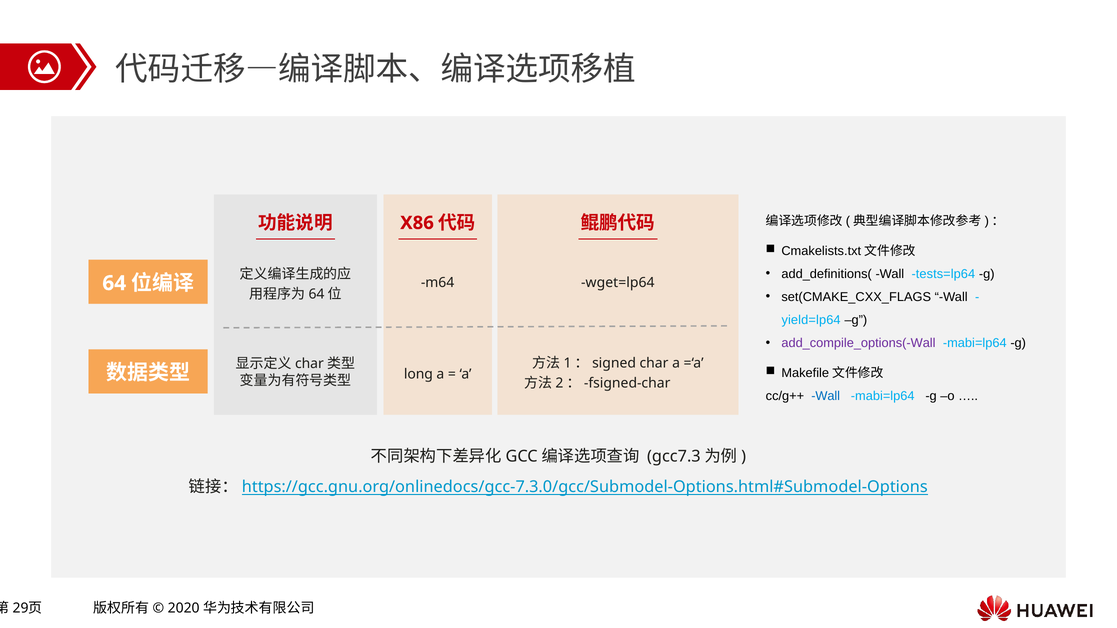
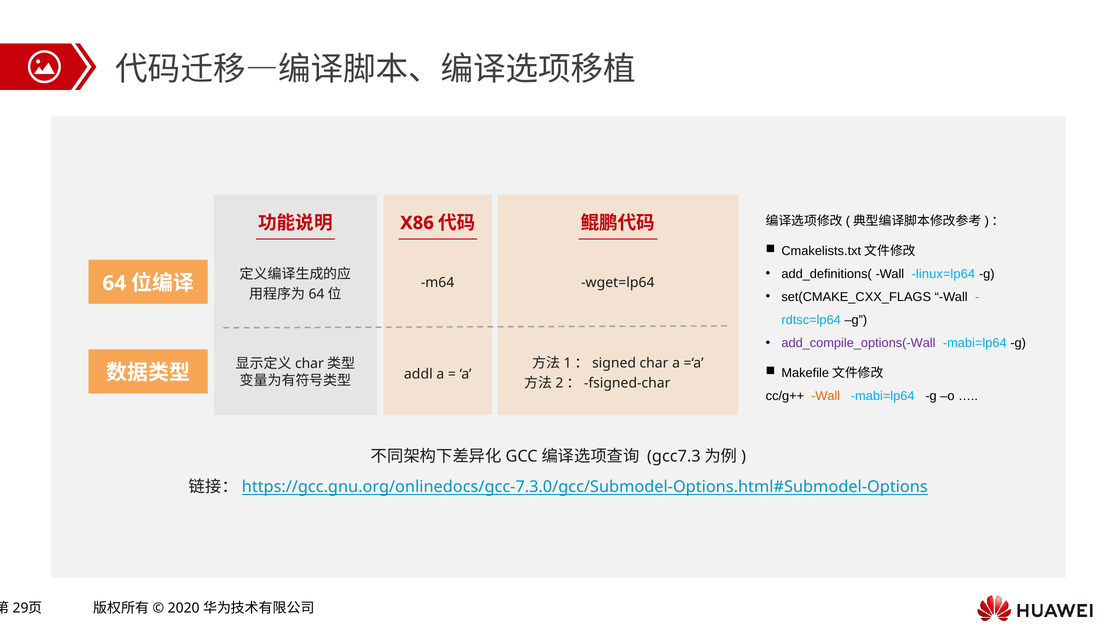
tests=lp64: tests=lp64 -> linux=lp64
yield=lp64: yield=lp64 -> rdtsc=lp64
long: long -> addl
Wall at (826, 396) colour: blue -> orange
